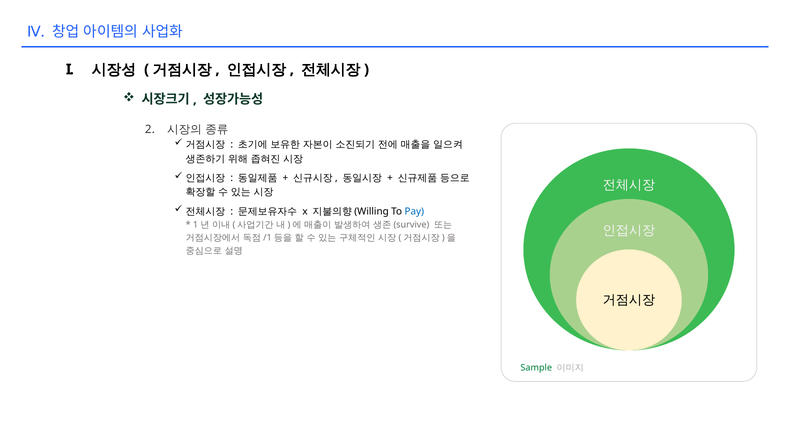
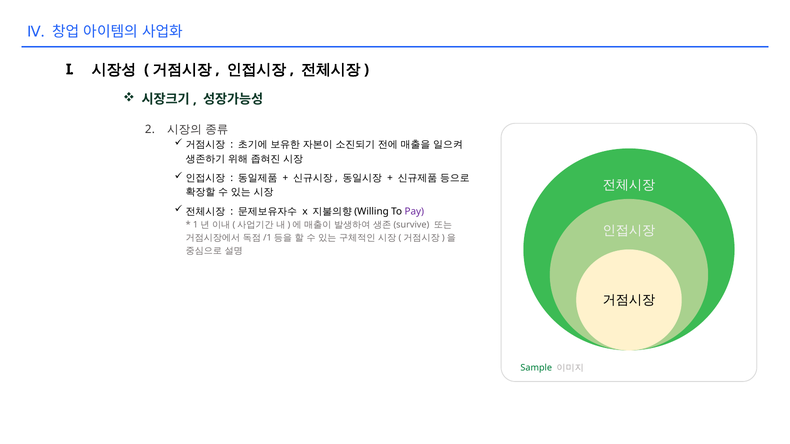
Pay colour: blue -> purple
